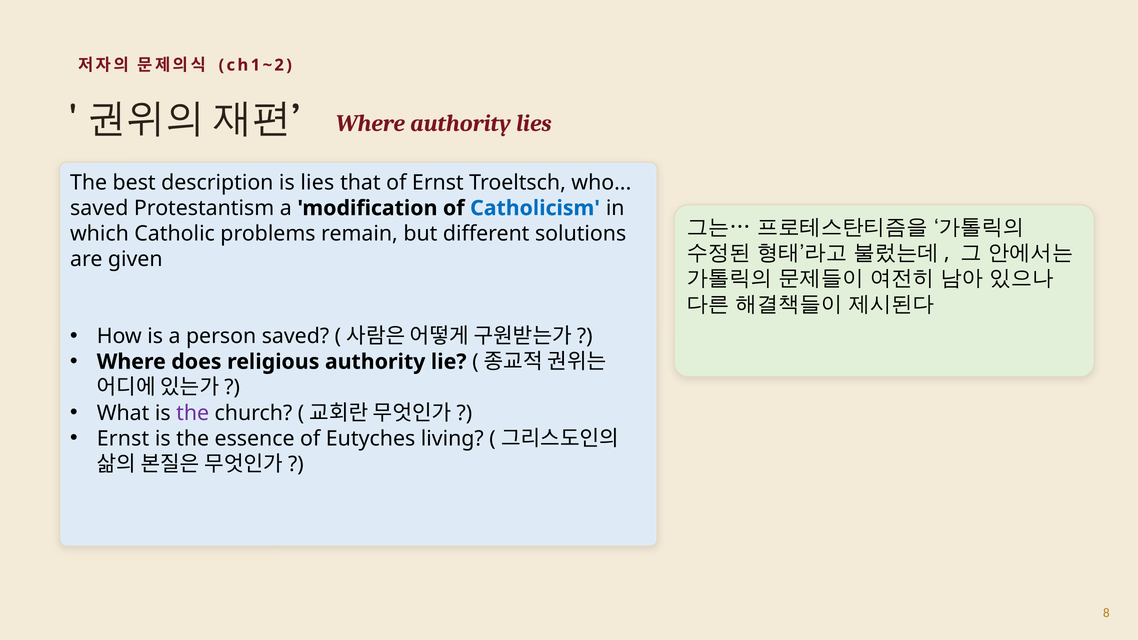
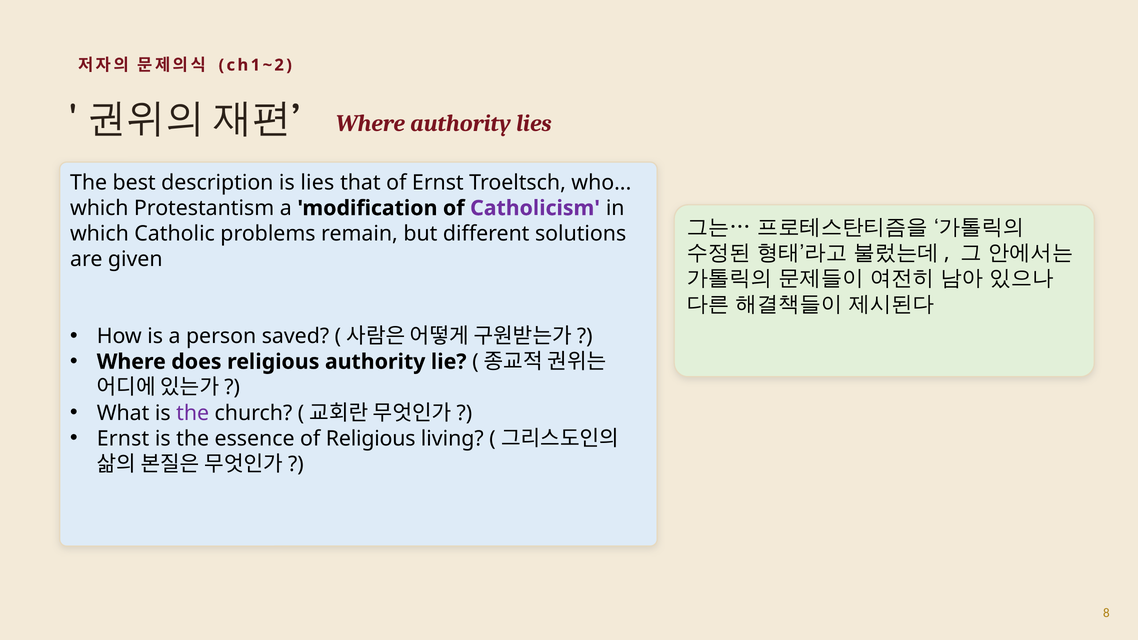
saved at (99, 208): saved -> which
Catholicism colour: blue -> purple
of Eutyches: Eutyches -> Religious
